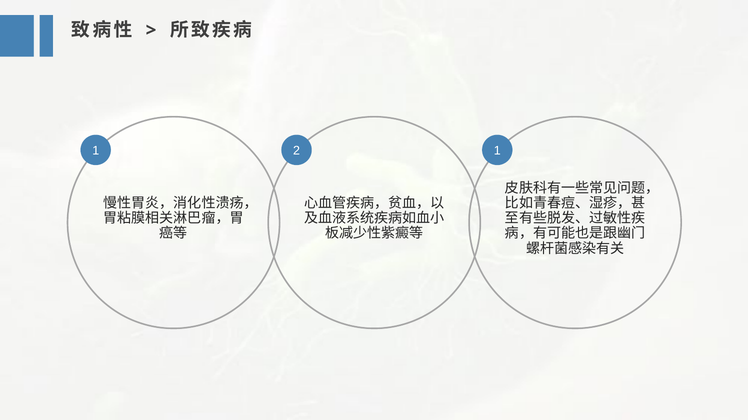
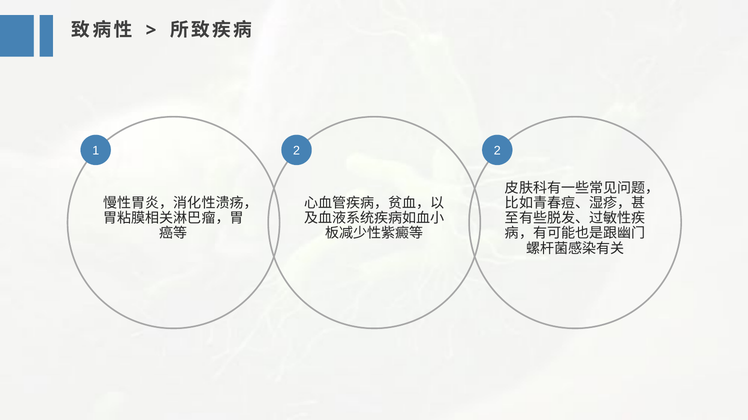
1 1: 1 -> 2
